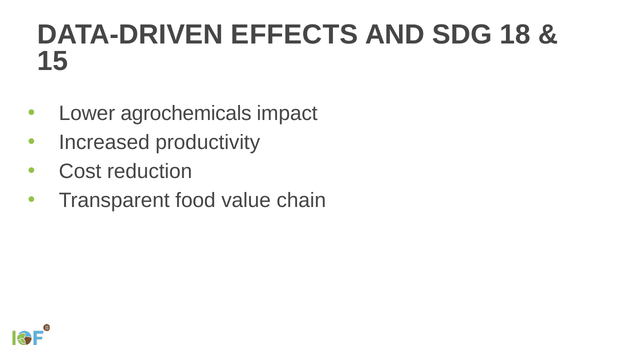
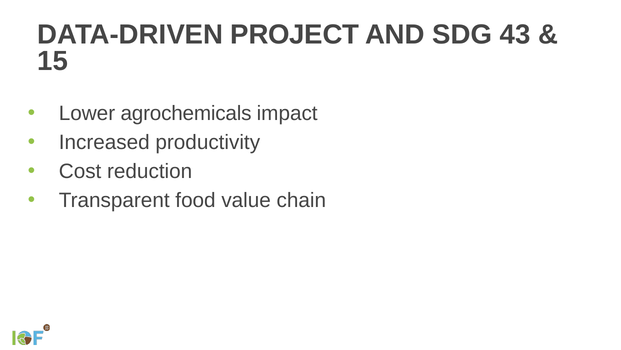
EFFECTS: EFFECTS -> PROJECT
18: 18 -> 43
